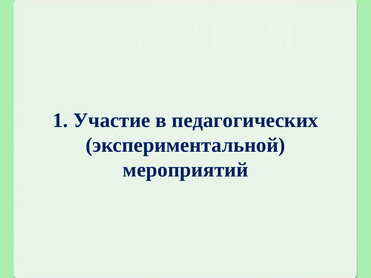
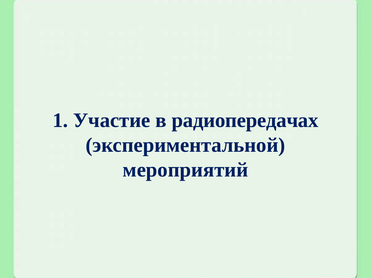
педагогических: педагогических -> радиопередачах
